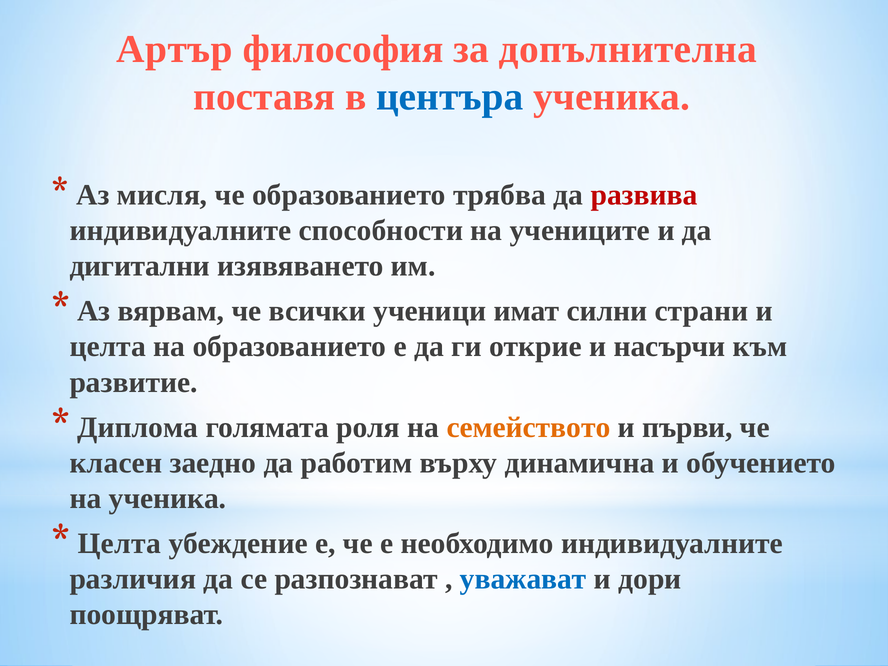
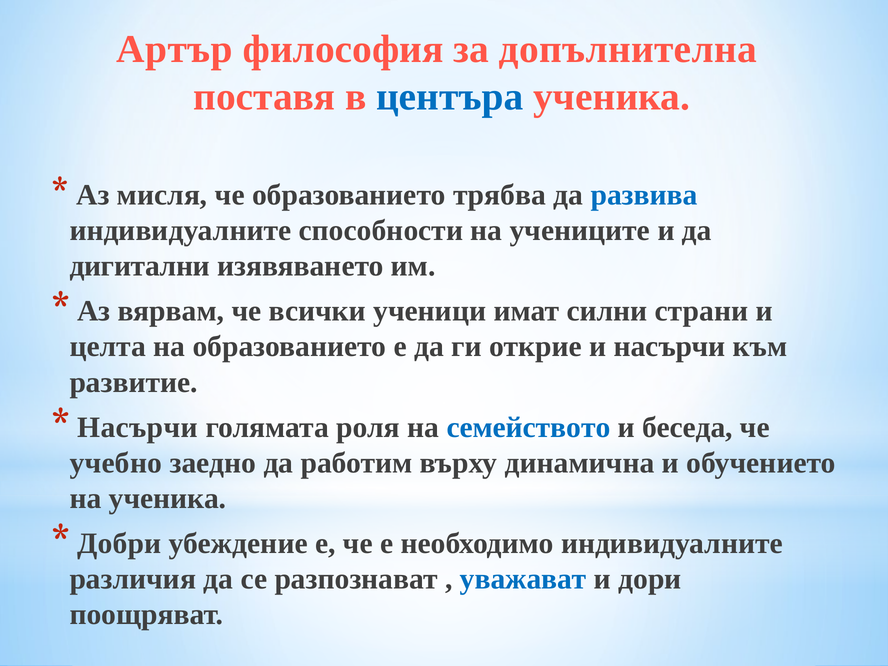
развива colour: red -> blue
Диплома at (138, 427): Диплома -> Насърчи
семейството colour: orange -> blue
първи: първи -> беседа
класен: класен -> учебно
Целта at (119, 544): Целта -> Добри
